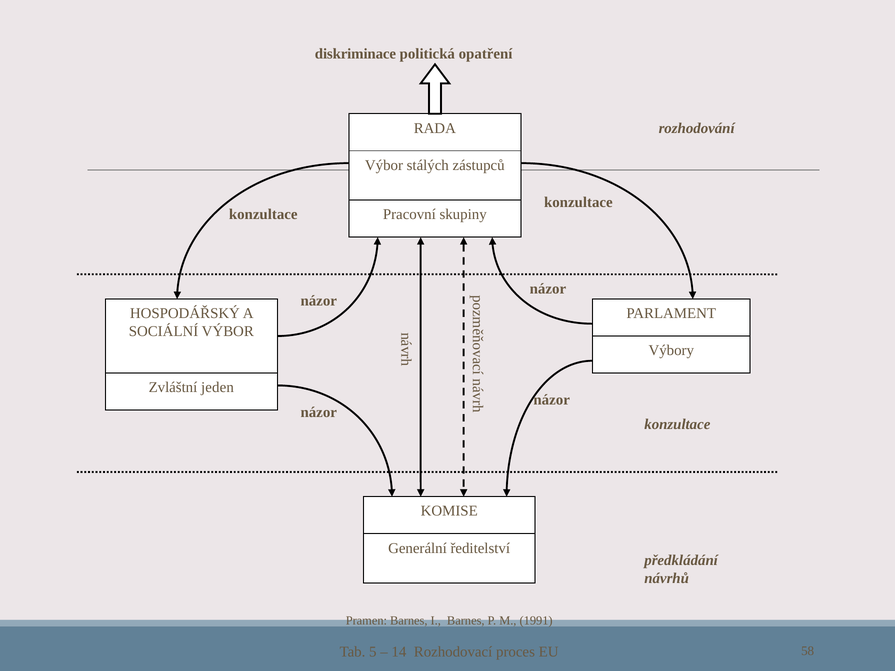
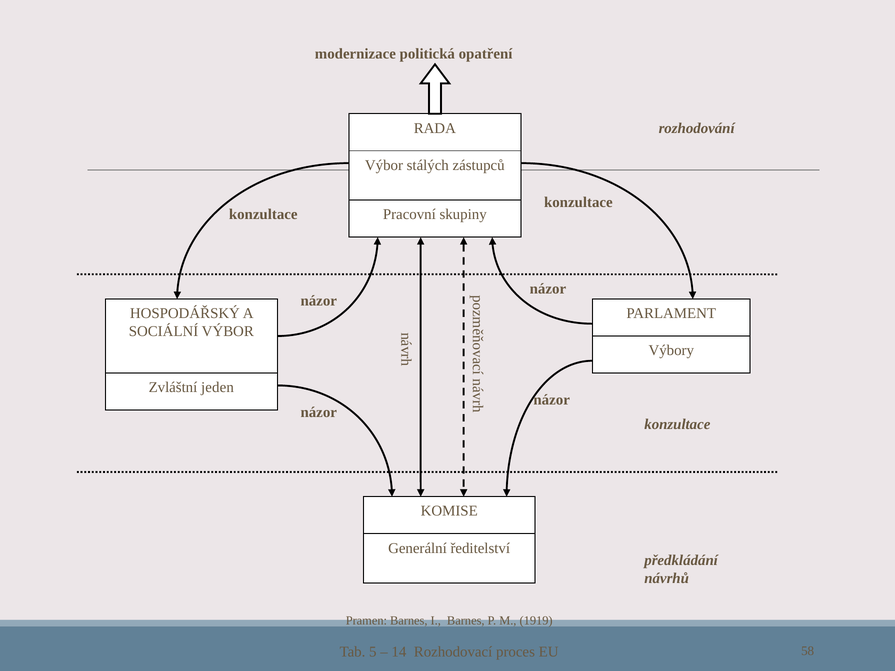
diskriminace: diskriminace -> modernizace
1991: 1991 -> 1919
